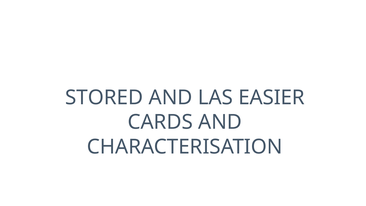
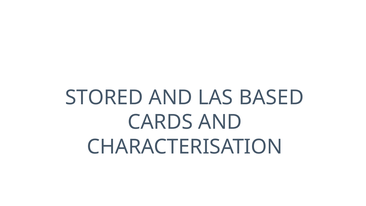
EASIER: EASIER -> BASED
